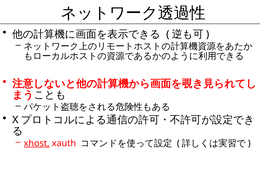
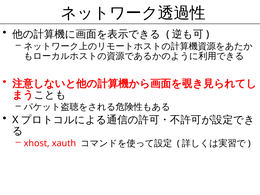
xhost underline: present -> none
